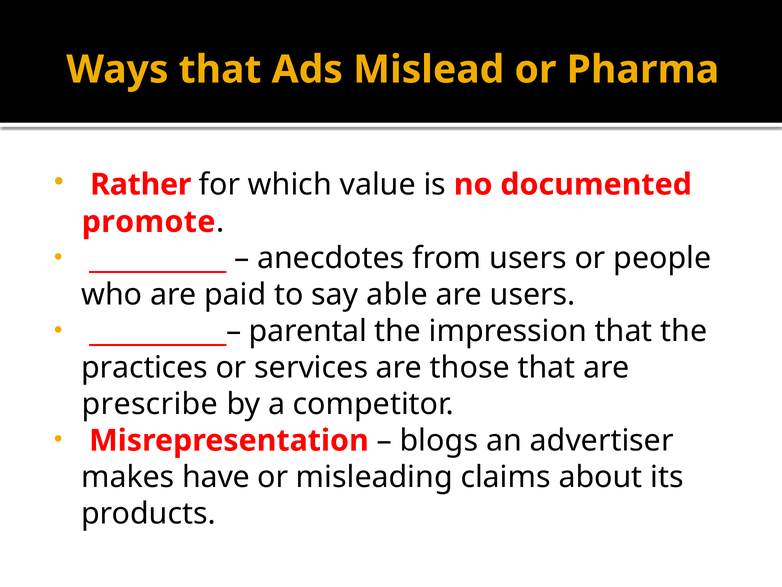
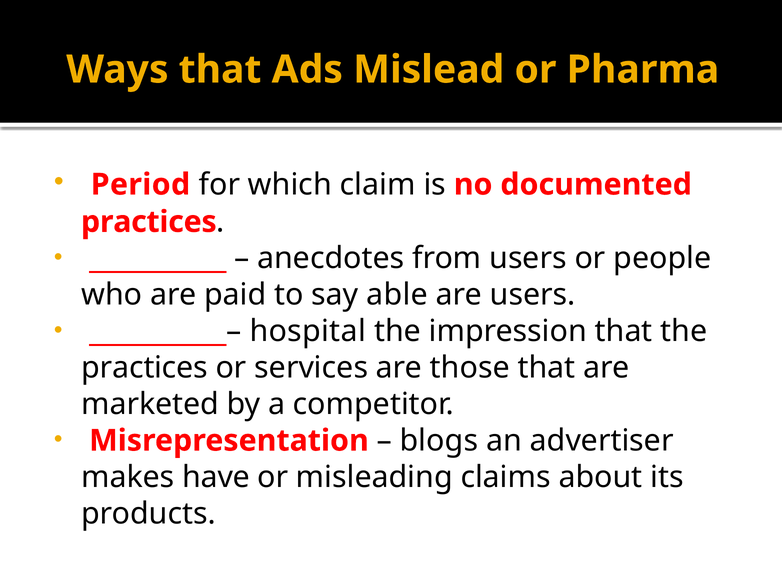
Rather: Rather -> Period
value: value -> claim
promote at (149, 222): promote -> practices
parental: parental -> hospital
prescribe: prescribe -> marketed
